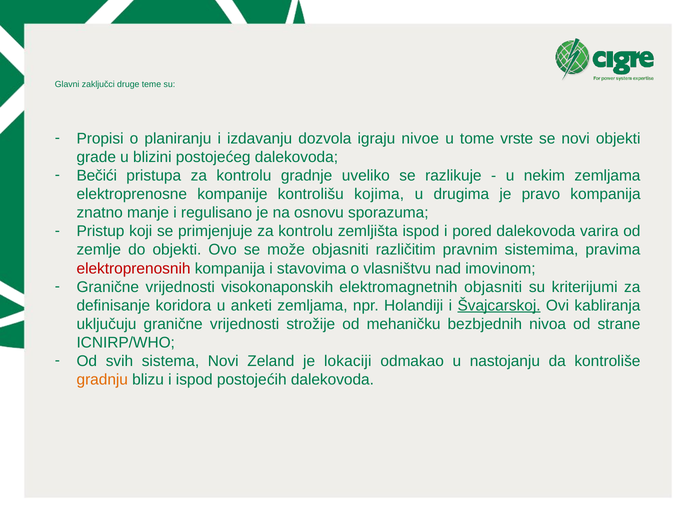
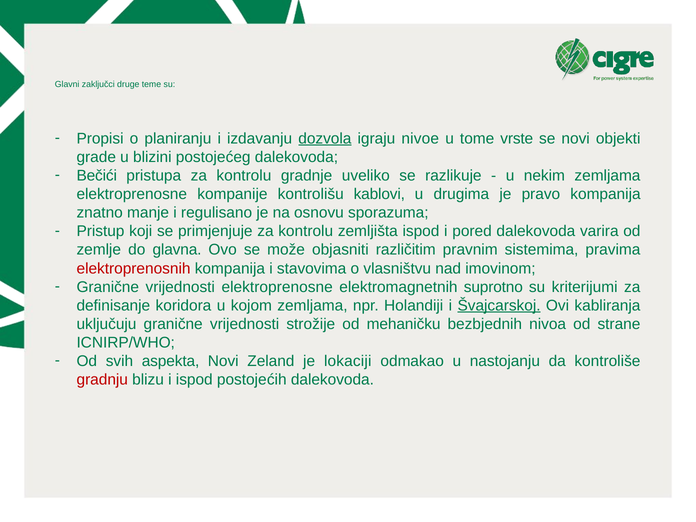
dozvola underline: none -> present
kojima: kojima -> kablovi
do objekti: objekti -> glavna
vrijednosti visokonaponskih: visokonaponskih -> elektroprenosne
elektromagnetnih objasniti: objasniti -> suprotno
anketi: anketi -> kojom
sistema: sistema -> aspekta
gradnju colour: orange -> red
